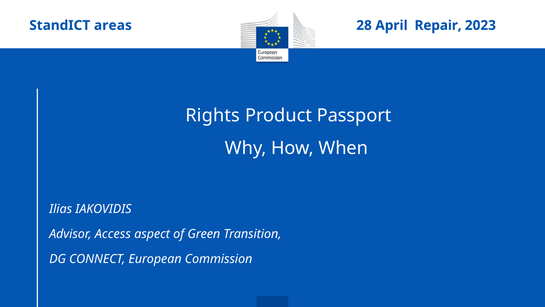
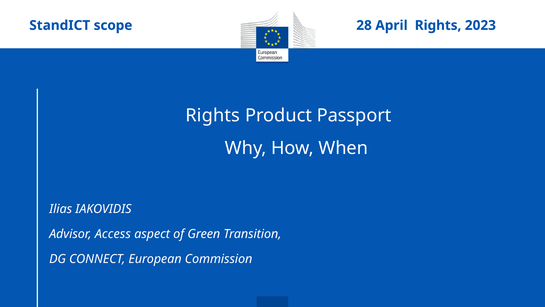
areas: areas -> scope
April Repair: Repair -> Rights
